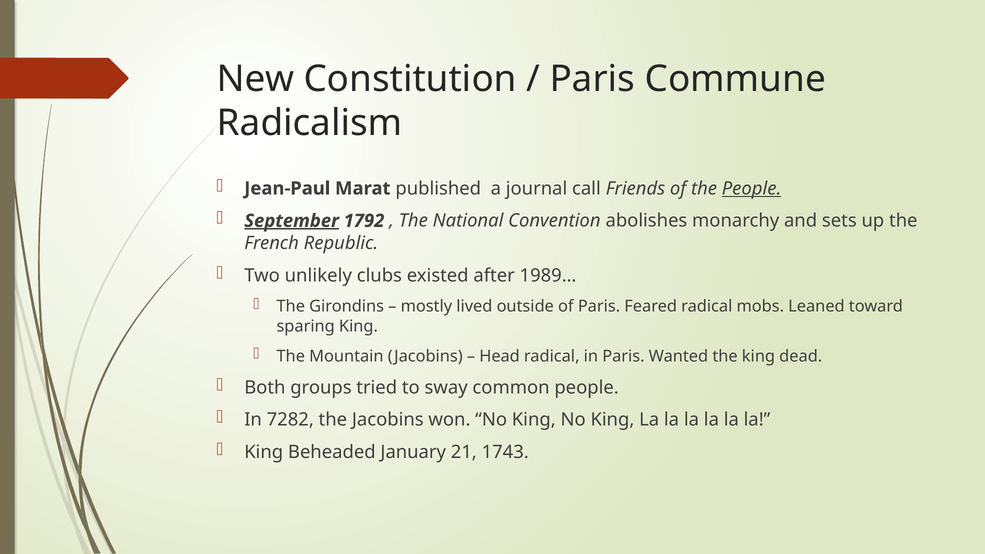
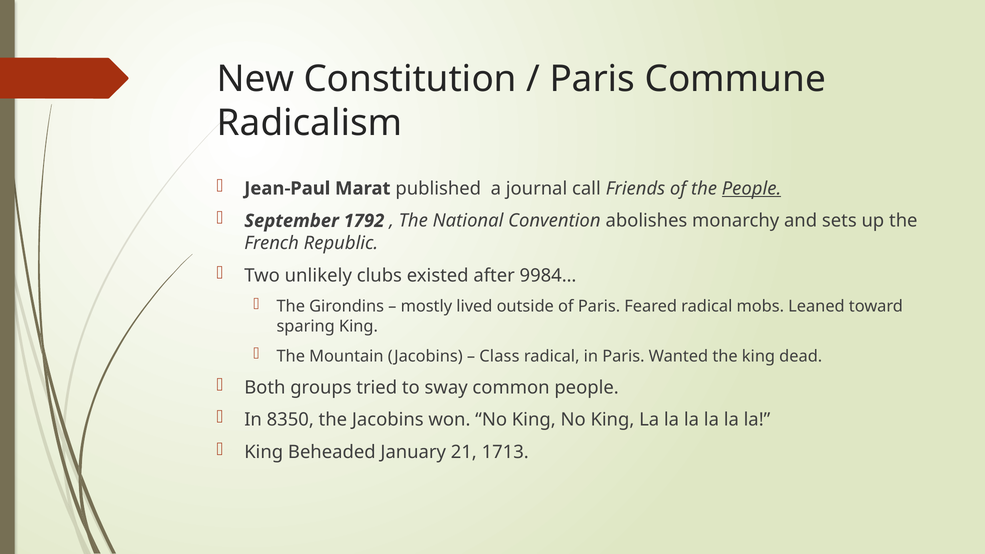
September underline: present -> none
1989…: 1989… -> 9984…
Head: Head -> Class
7282: 7282 -> 8350
1743: 1743 -> 1713
